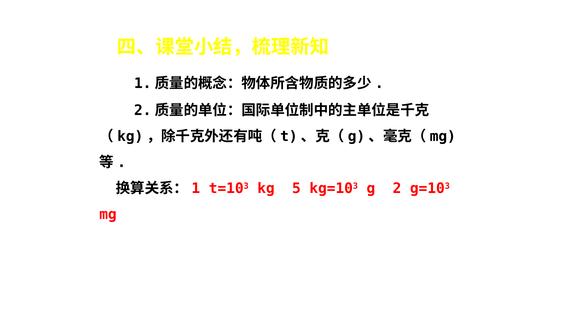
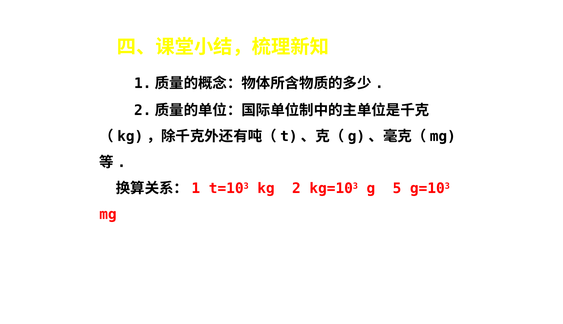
5: 5 -> 2
2: 2 -> 5
